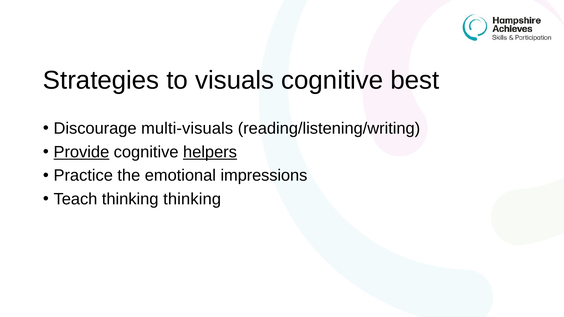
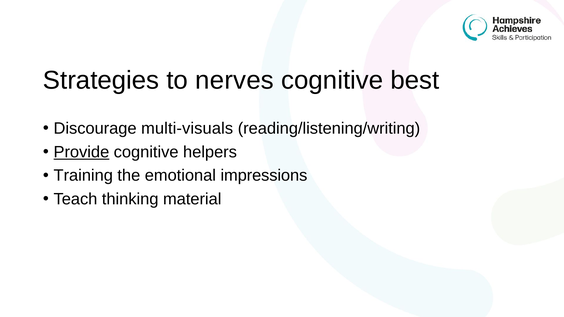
visuals: visuals -> nerves
helpers underline: present -> none
Practice: Practice -> Training
thinking thinking: thinking -> material
